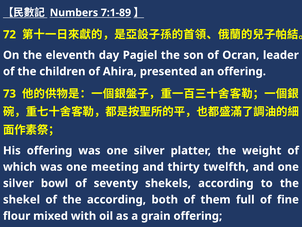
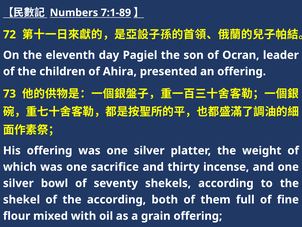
meeting: meeting -> sacrifice
twelfth: twelfth -> incense
